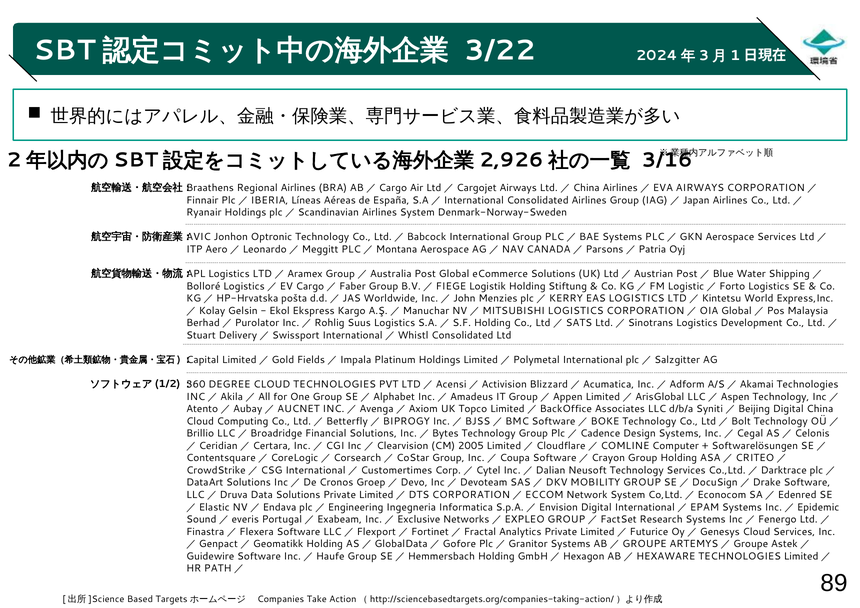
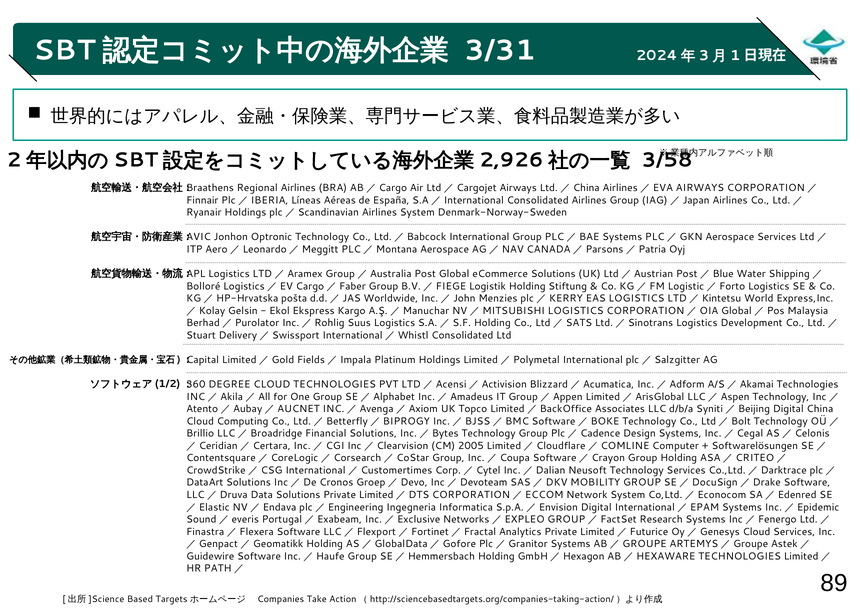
3/22: 3/22 -> 3/31
3/16: 3/16 -> 3/58
